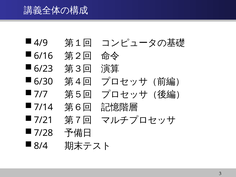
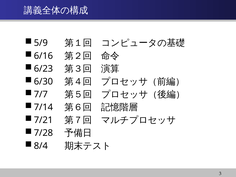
4/9: 4/9 -> 5/9
